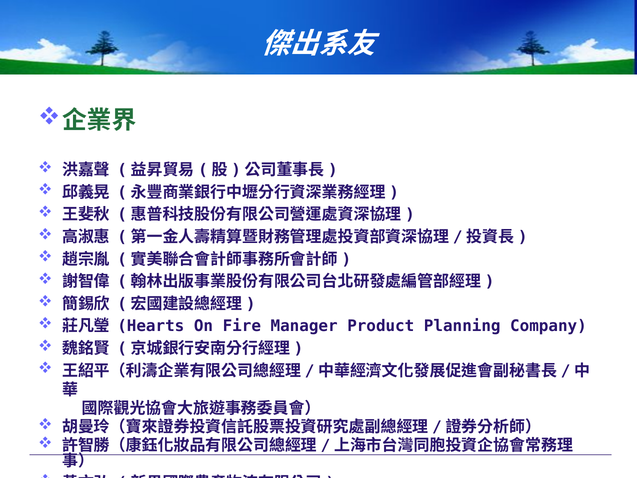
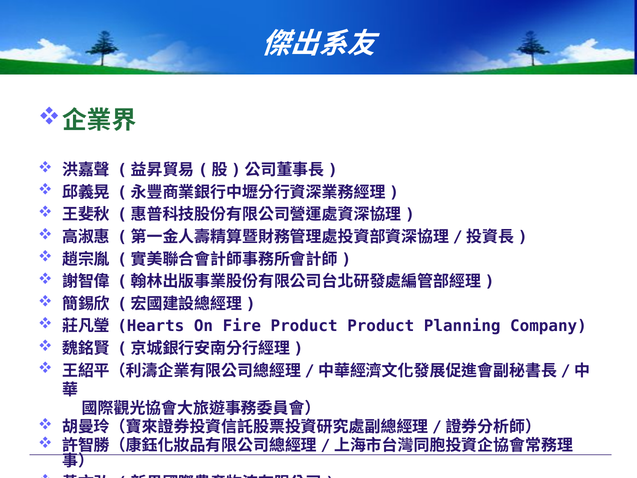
Fire Manager: Manager -> Product
